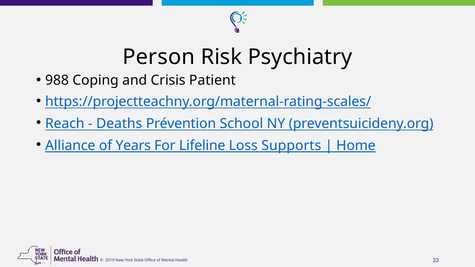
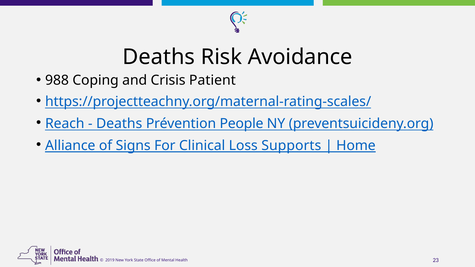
Person at (159, 57): Person -> Deaths
Psychiatry: Psychiatry -> Avoidance
School: School -> People
Years: Years -> Signs
Lifeline: Lifeline -> Clinical
